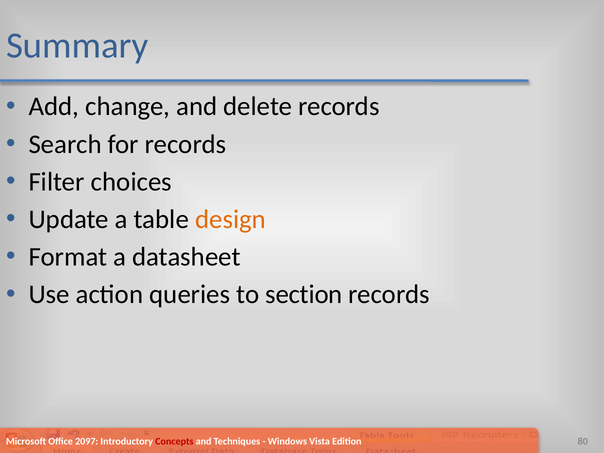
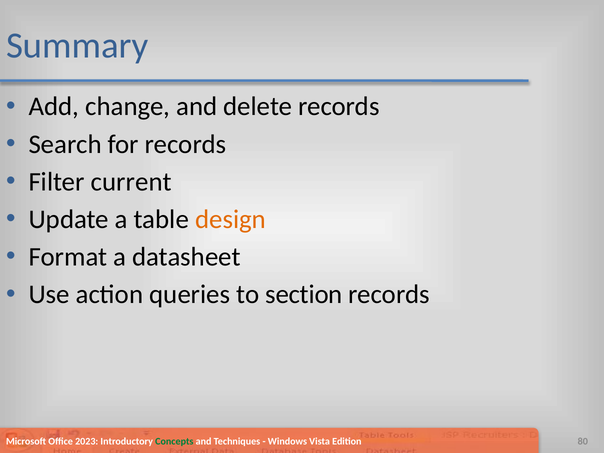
choices: choices -> current
2097: 2097 -> 2023
Concepts colour: red -> green
